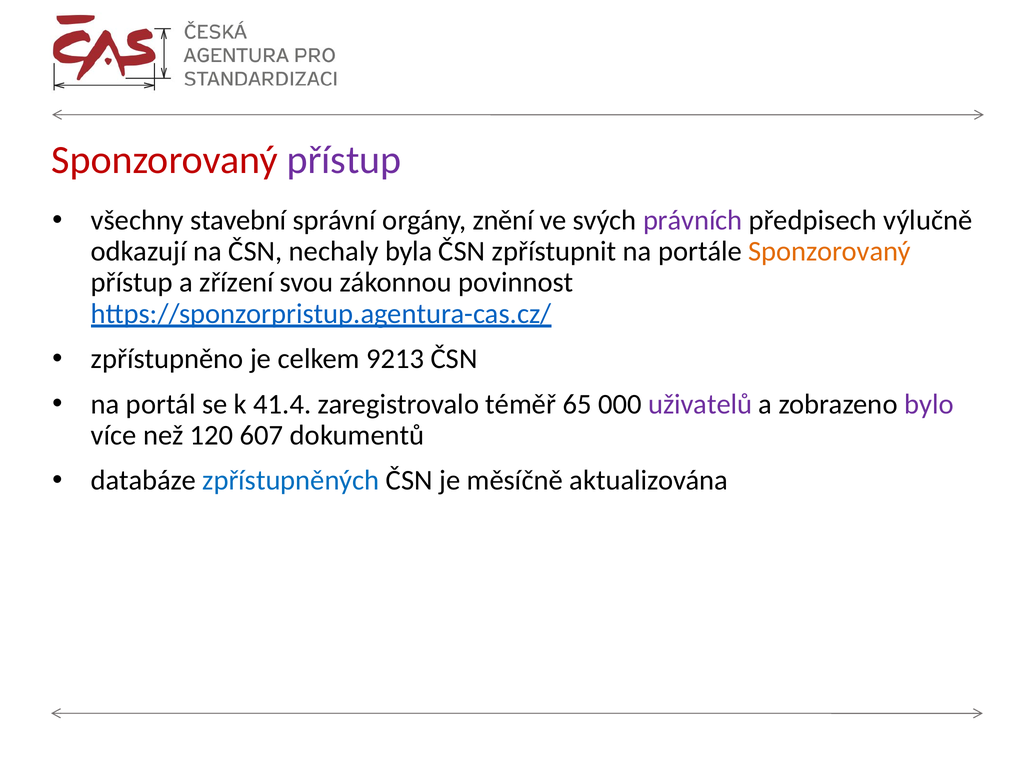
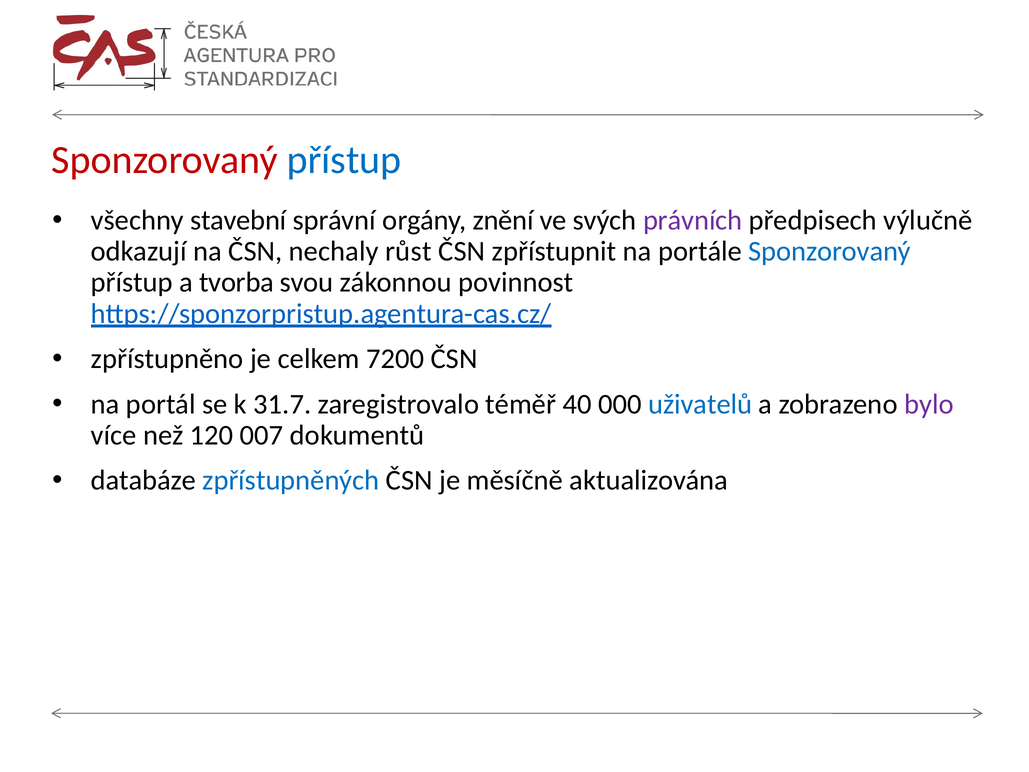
přístup at (344, 160) colour: purple -> blue
byla: byla -> růst
Sponzorovaný at (830, 251) colour: orange -> blue
zřízení: zřízení -> tvorba
9213: 9213 -> 7200
41.4: 41.4 -> 31.7
65: 65 -> 40
uživatelů colour: purple -> blue
607: 607 -> 007
